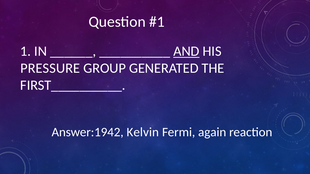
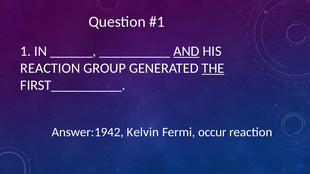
PRESSURE at (50, 68): PRESSURE -> REACTION
THE underline: none -> present
again: again -> occur
